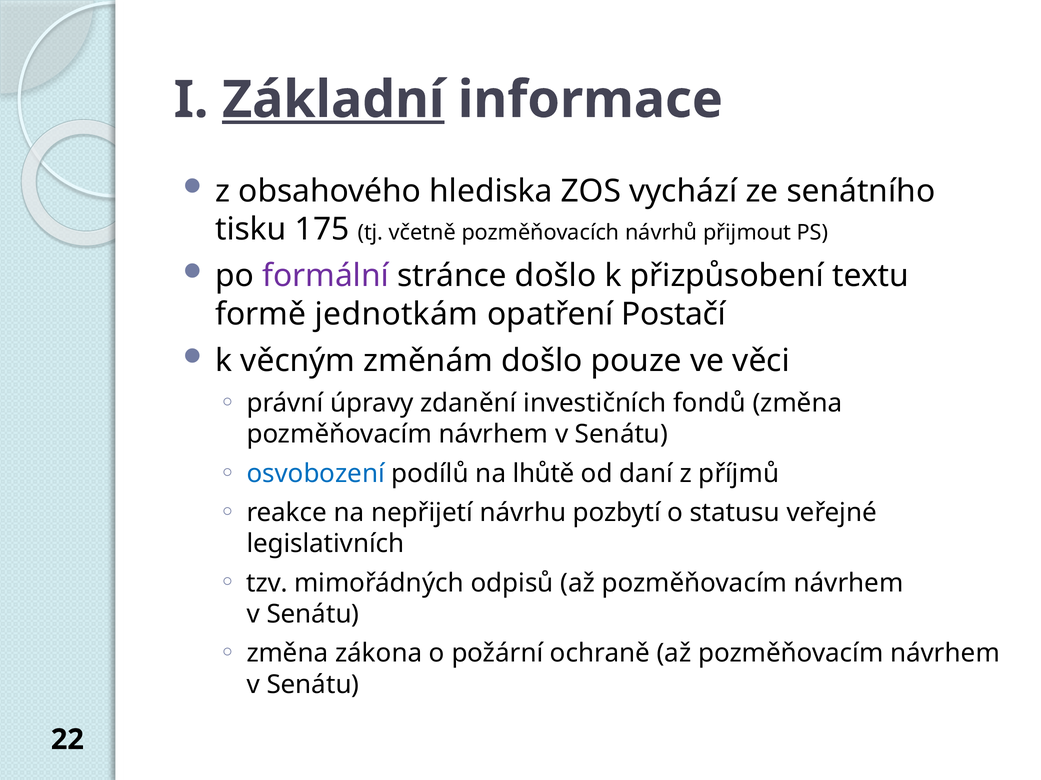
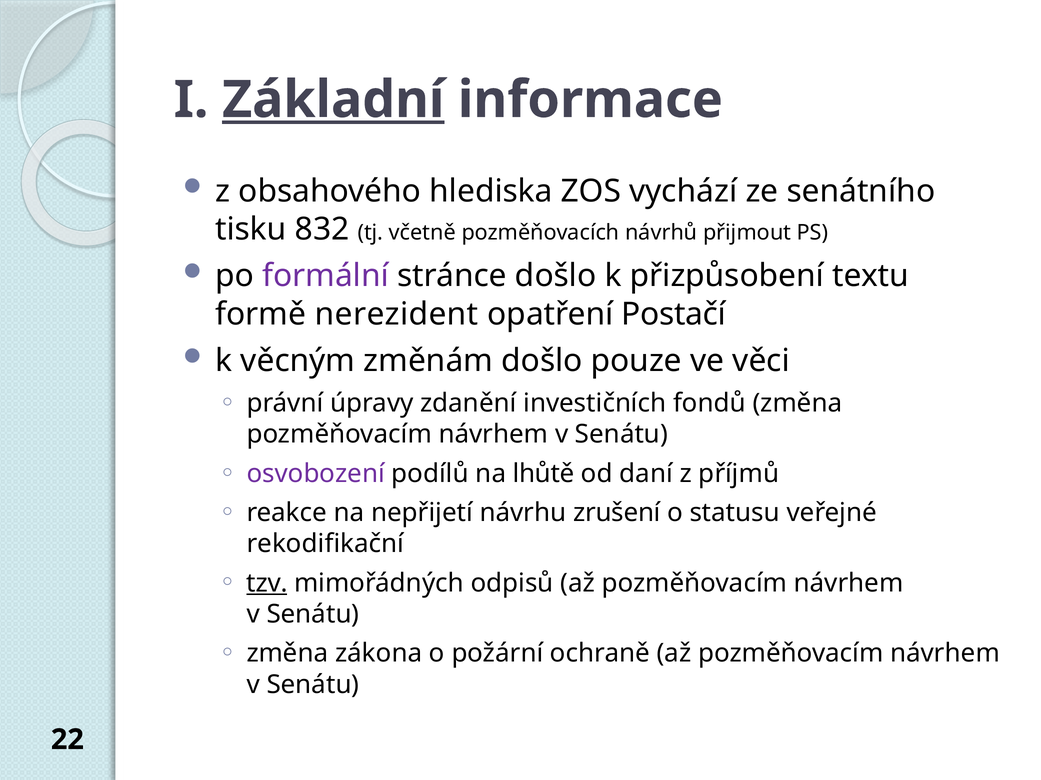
175: 175 -> 832
jednotkám: jednotkám -> nerezident
osvobození colour: blue -> purple
pozbytí: pozbytí -> zrušení
legislativních: legislativních -> rekodifikační
tzv underline: none -> present
